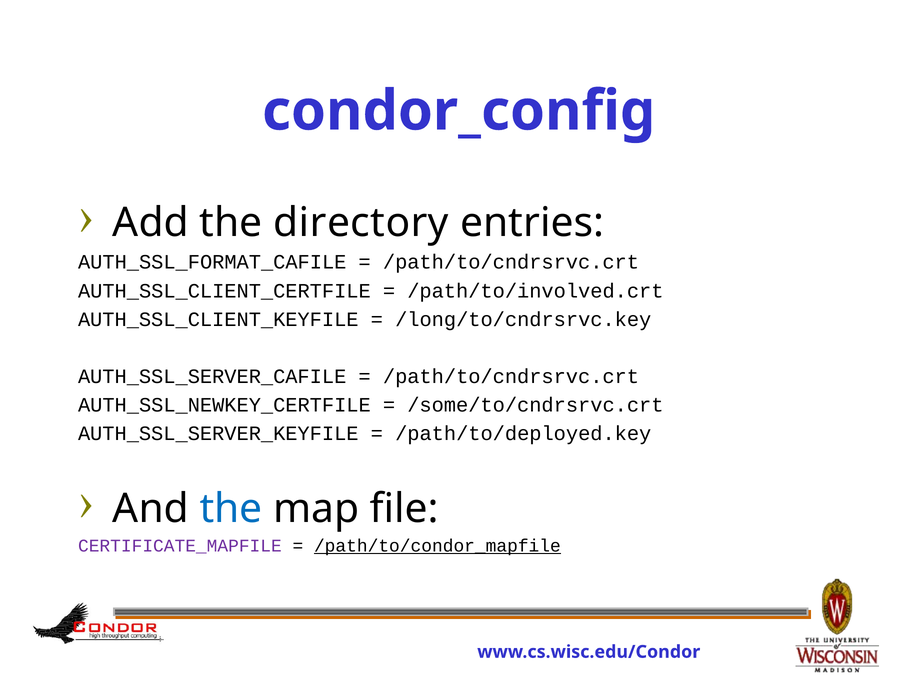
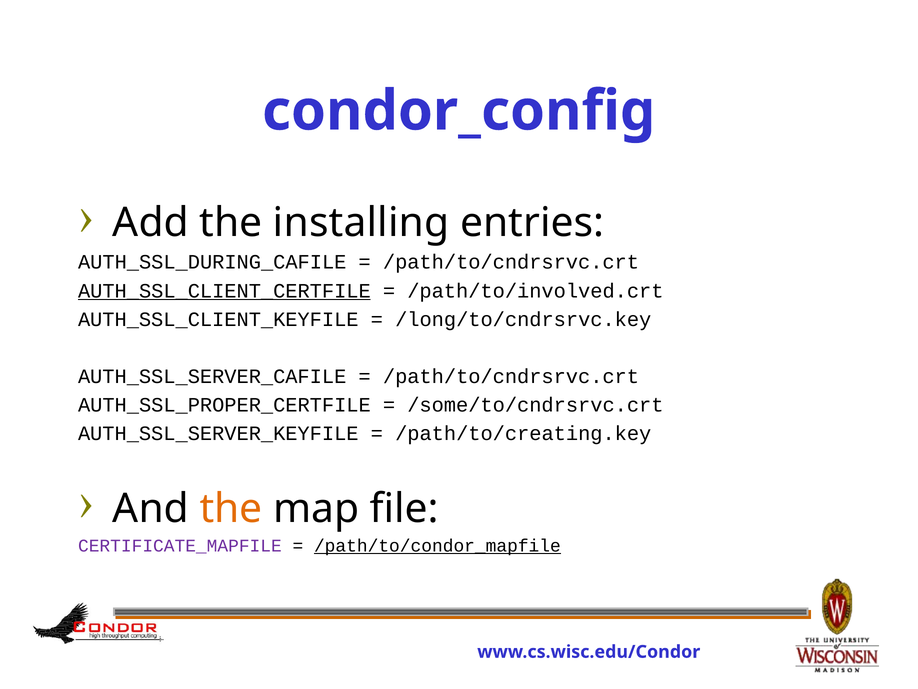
directory: directory -> installing
AUTH_SSL_FORMAT_CAFILE: AUTH_SSL_FORMAT_CAFILE -> AUTH_SSL_DURING_CAFILE
AUTH_SSL_CLIENT_CERTFILE underline: none -> present
AUTH_SSL_NEWKEY_CERTFILE: AUTH_SSL_NEWKEY_CERTFILE -> AUTH_SSL_PROPER_CERTFILE
/path/to/deployed.key: /path/to/deployed.key -> /path/to/creating.key
the at (231, 508) colour: blue -> orange
